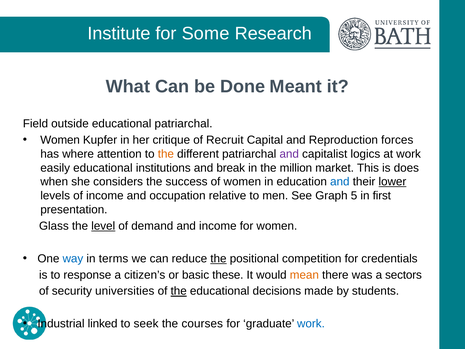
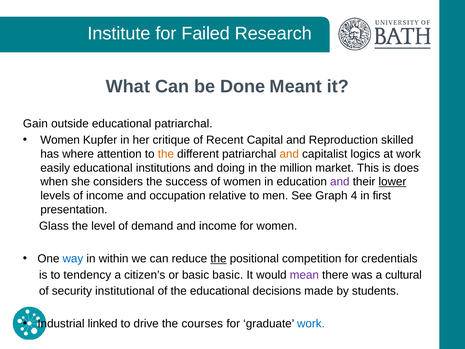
Some: Some -> Failed
Field: Field -> Gain
Recruit: Recruit -> Recent
forces: forces -> skilled
and at (289, 154) colour: purple -> orange
break: break -> doing
and at (340, 182) colour: blue -> purple
5: 5 -> 4
level underline: present -> none
terms: terms -> within
response: response -> tendency
basic these: these -> basic
mean colour: orange -> purple
sectors: sectors -> cultural
universities: universities -> institutional
the at (179, 291) underline: present -> none
seek: seek -> drive
